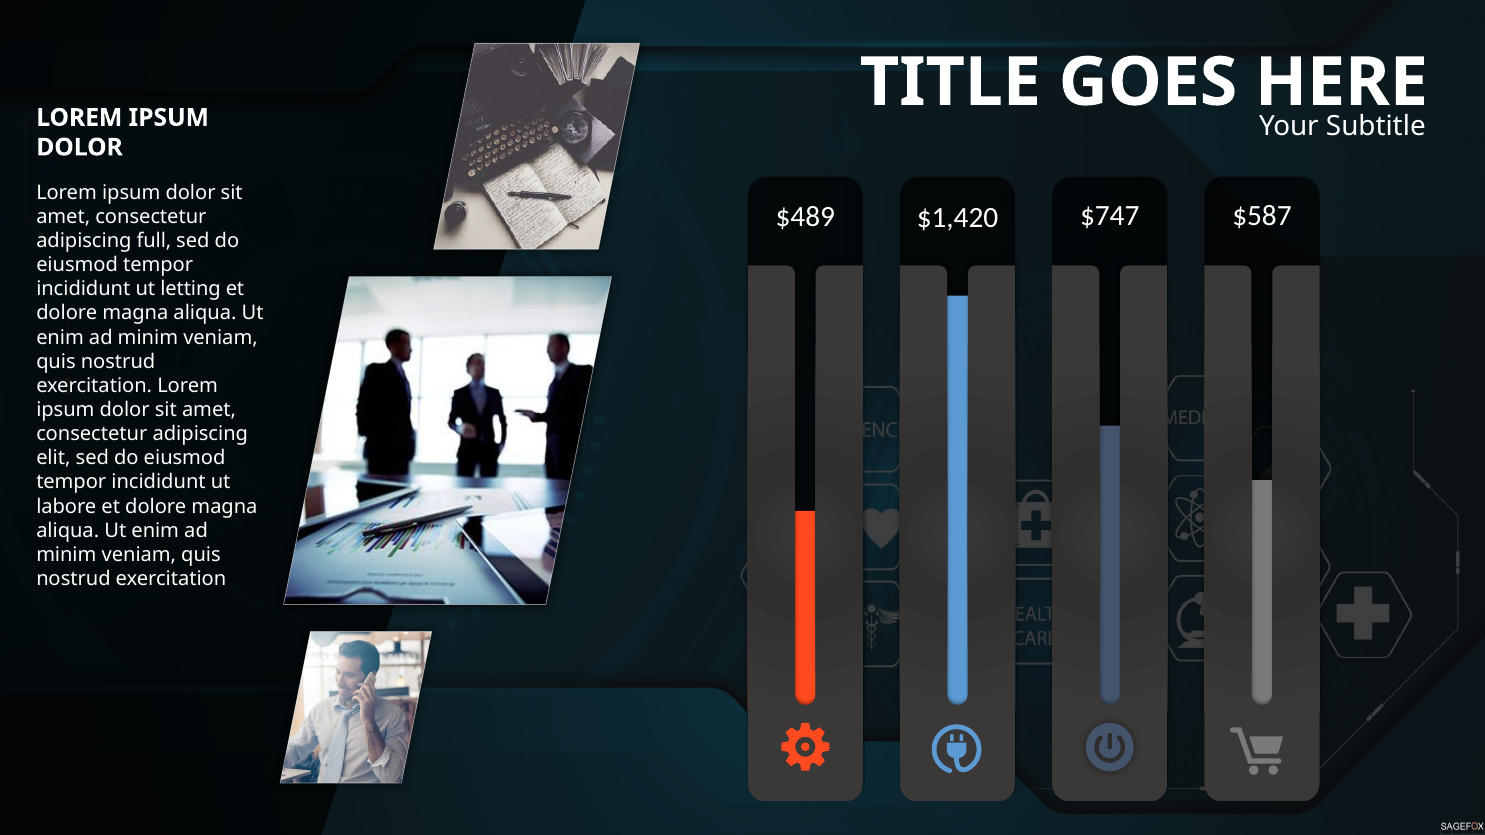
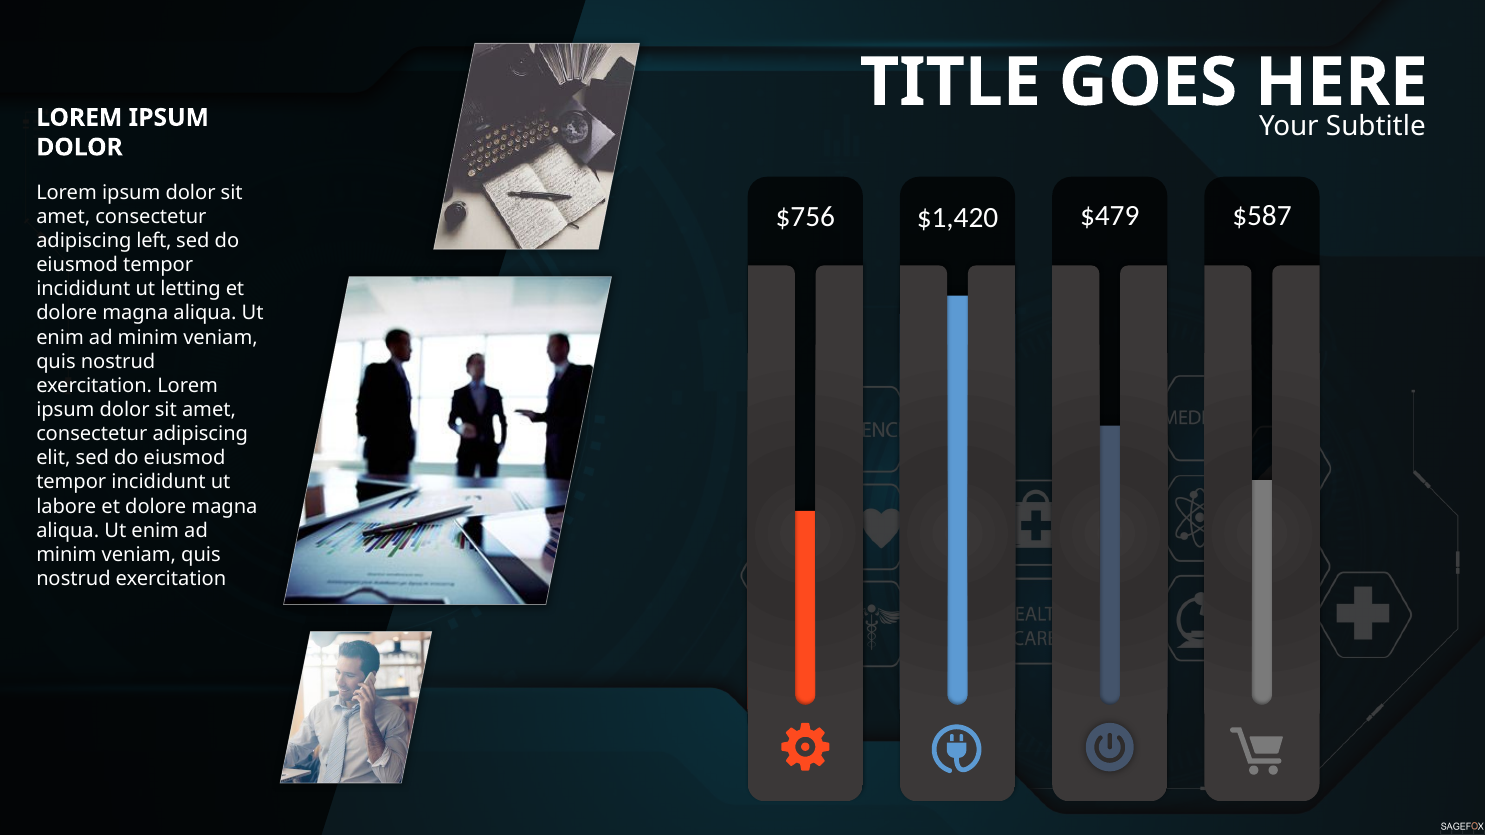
$489: $489 -> $756
$747: $747 -> $479
full: full -> left
